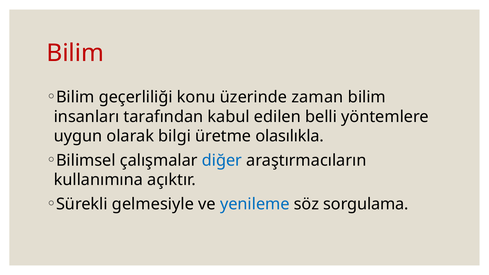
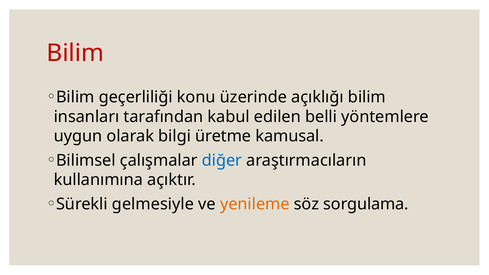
zaman: zaman -> açıklığı
olasılıkla: olasılıkla -> kamusal
yenileme colour: blue -> orange
